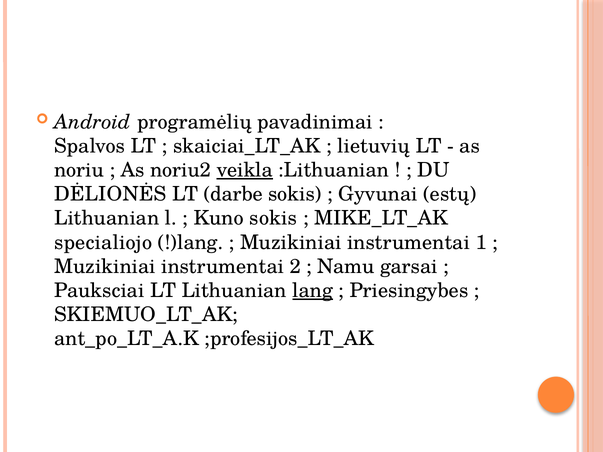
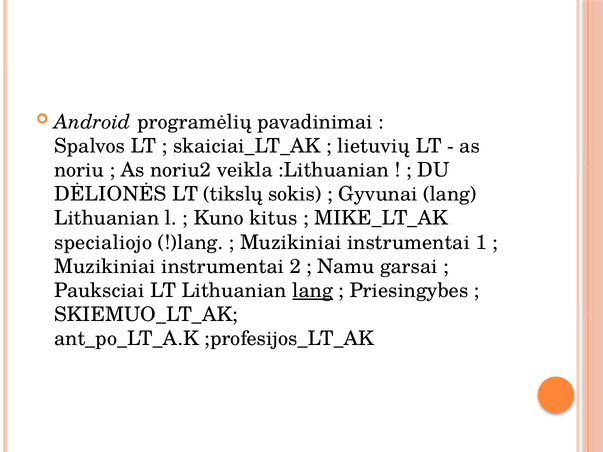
veikla underline: present -> none
darbe: darbe -> tikslų
Gyvunai estų: estų -> lang
Kuno sokis: sokis -> kitus
